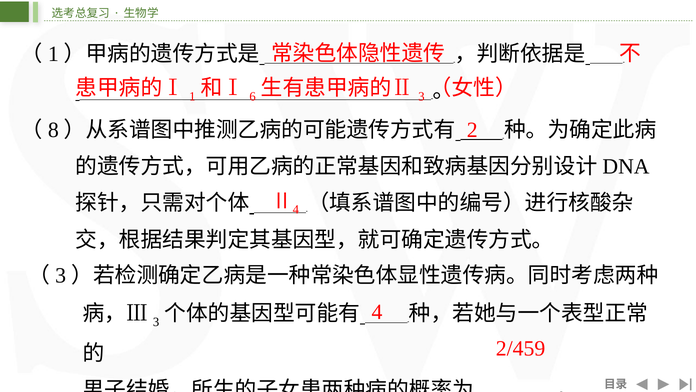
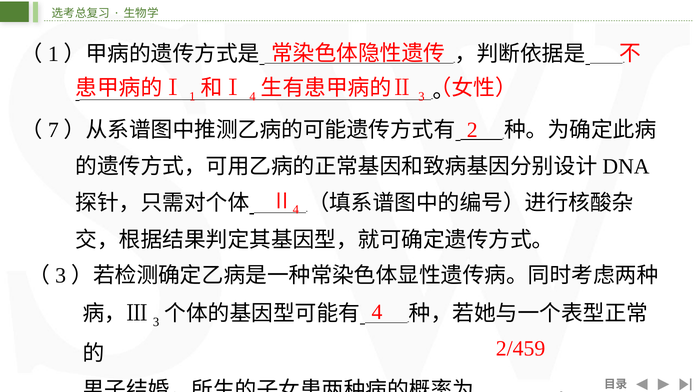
6 at (253, 97): 6 -> 4
8: 8 -> 7
